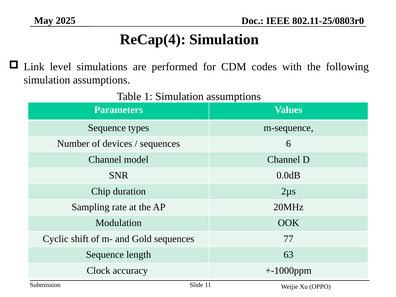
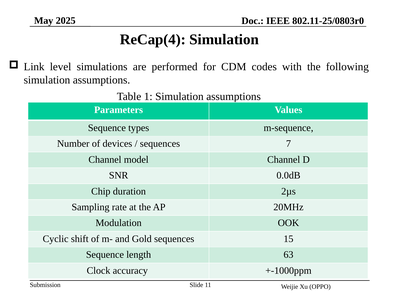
6: 6 -> 7
77: 77 -> 15
